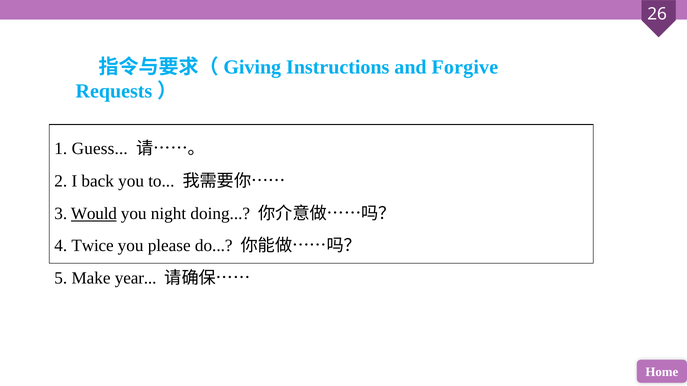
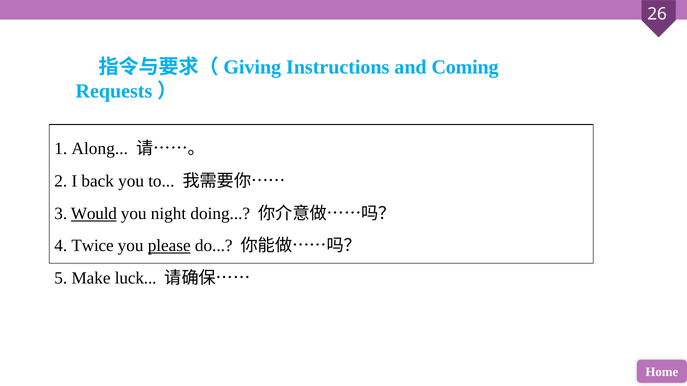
Forgive: Forgive -> Coming
Guess: Guess -> Along
please underline: none -> present
year: year -> luck
